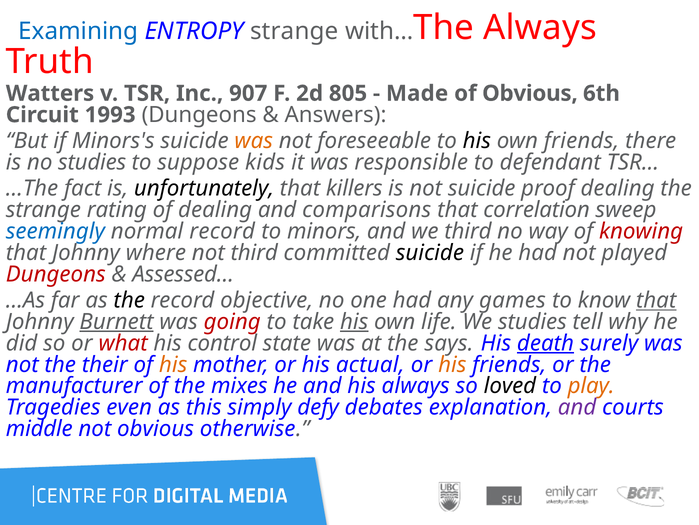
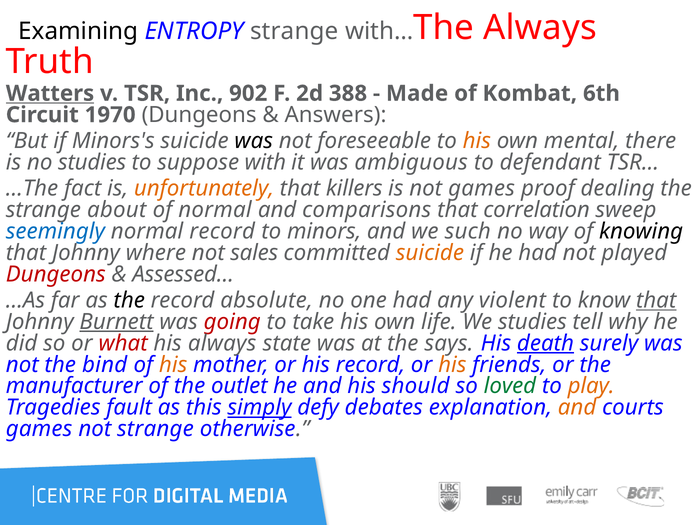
Examining colour: blue -> black
Watters underline: none -> present
907: 907 -> 902
805: 805 -> 388
of Obvious: Obvious -> Kombat
1993: 1993 -> 1970
was at (254, 141) colour: orange -> black
his at (477, 141) colour: black -> orange
own friends: friends -> mental
kids: kids -> with
responsible: responsible -> ambiguous
unfortunately colour: black -> orange
not suicide: suicide -> games
rating: rating -> about
of dealing: dealing -> normal
we third: third -> such
knowing colour: red -> black
not third: third -> sales
suicide at (430, 252) colour: black -> orange
objective: objective -> absolute
games: games -> violent
his at (354, 321) underline: present -> none
his control: control -> always
their: their -> bind
his actual: actual -> record
mixes: mixes -> outlet
his always: always -> should
loved colour: black -> green
even: even -> fault
simply underline: none -> present
and at (577, 407) colour: purple -> orange
middle at (39, 428): middle -> games
not obvious: obvious -> strange
